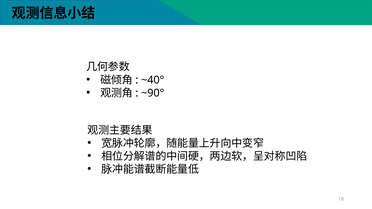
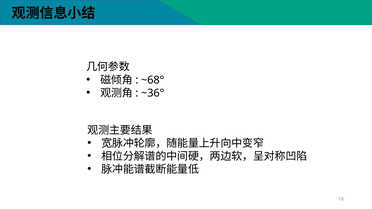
~40°: ~40° -> ~68°
~90°: ~90° -> ~36°
